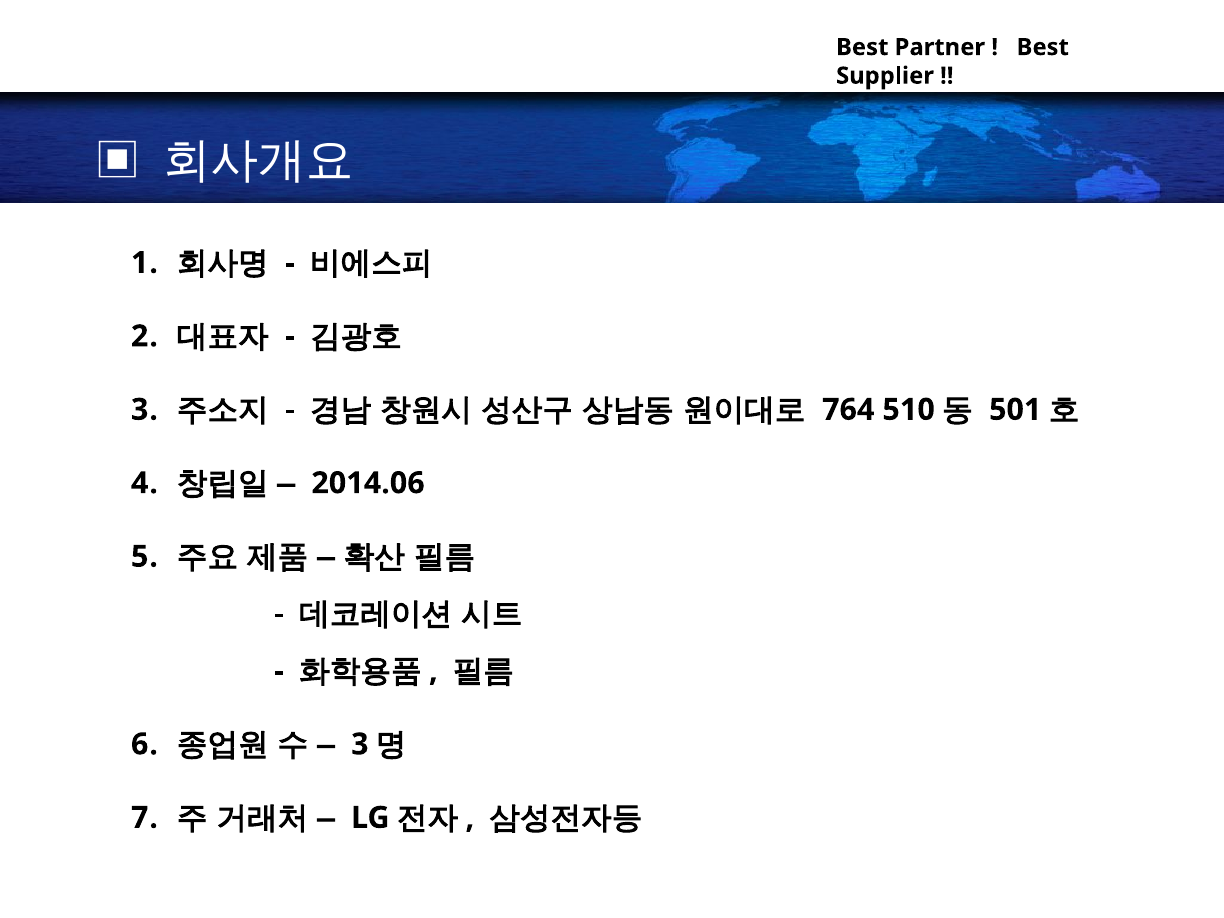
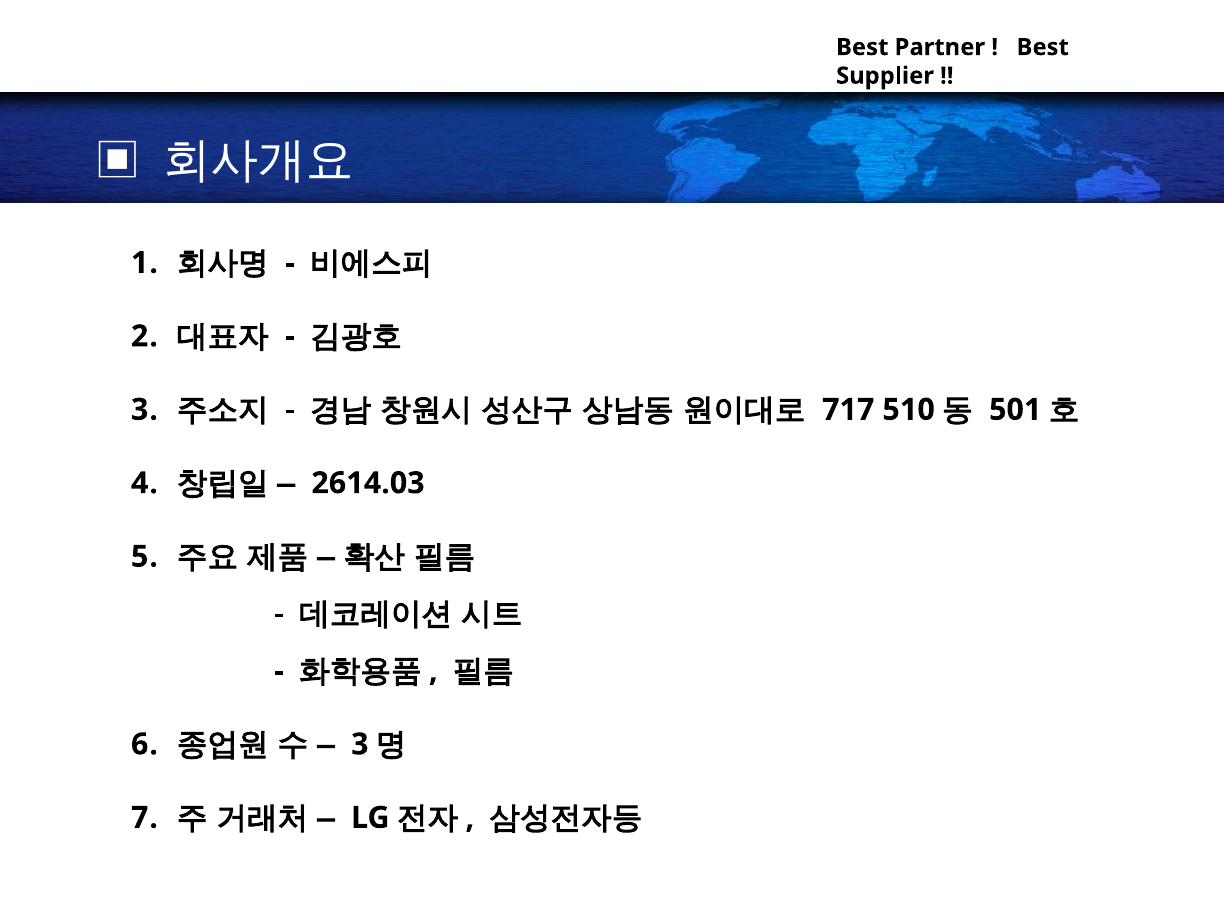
764: 764 -> 717
2014.06: 2014.06 -> 2614.03
